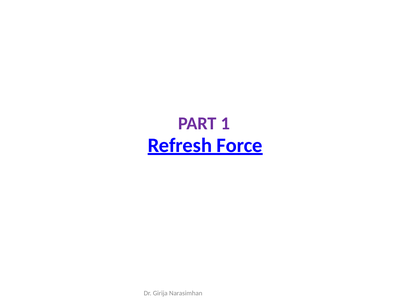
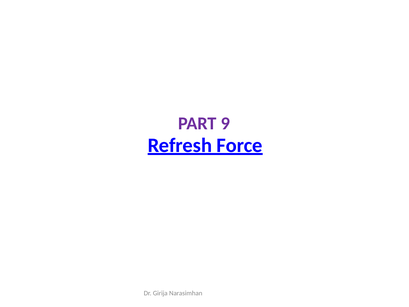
1: 1 -> 9
